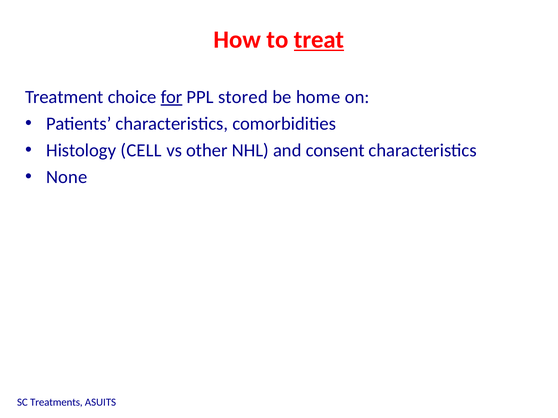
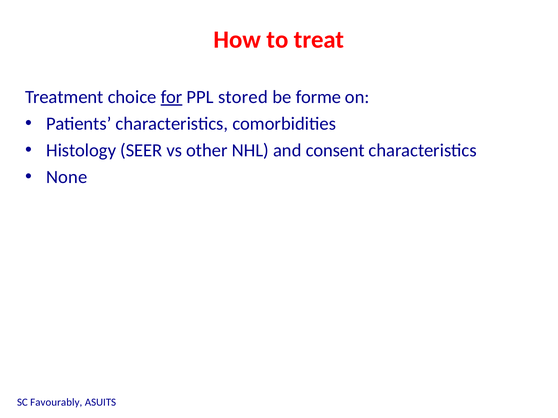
treat underline: present -> none
home: home -> forme
CELL: CELL -> SEER
Treatments: Treatments -> Favourably
